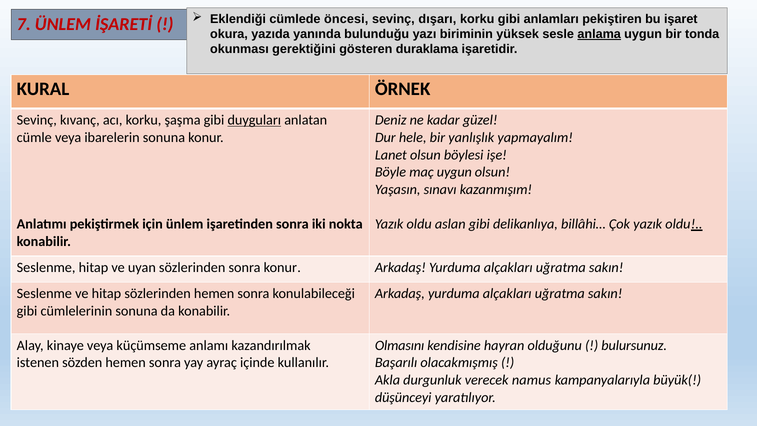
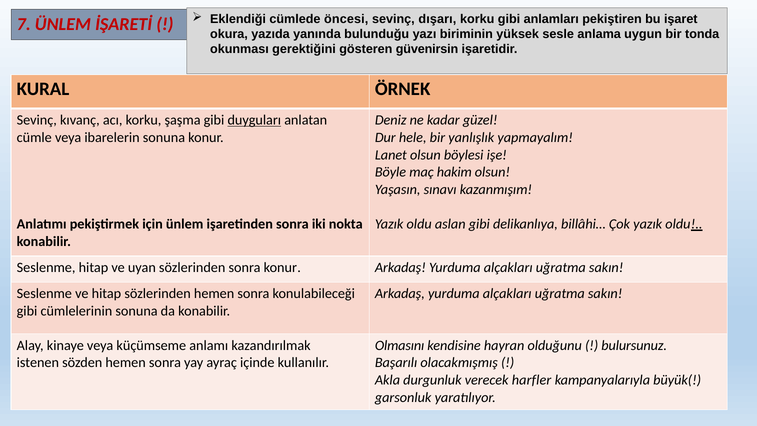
anlama underline: present -> none
duraklama: duraklama -> güvenirsin
maç uygun: uygun -> hakim
namus: namus -> harfler
düşünceyi: düşünceyi -> garsonluk
